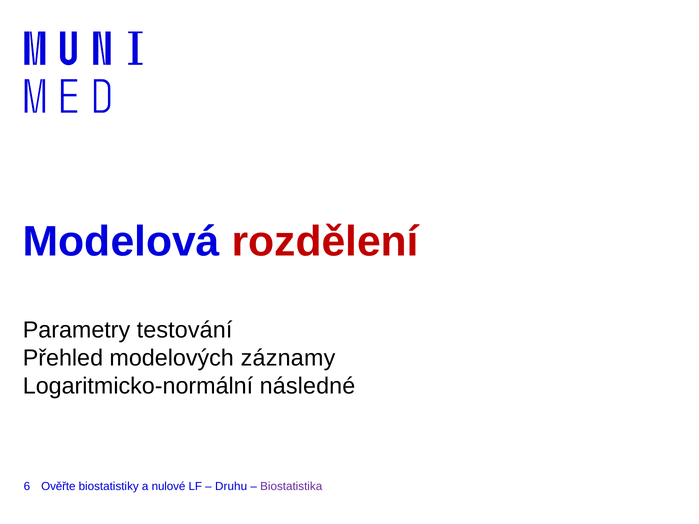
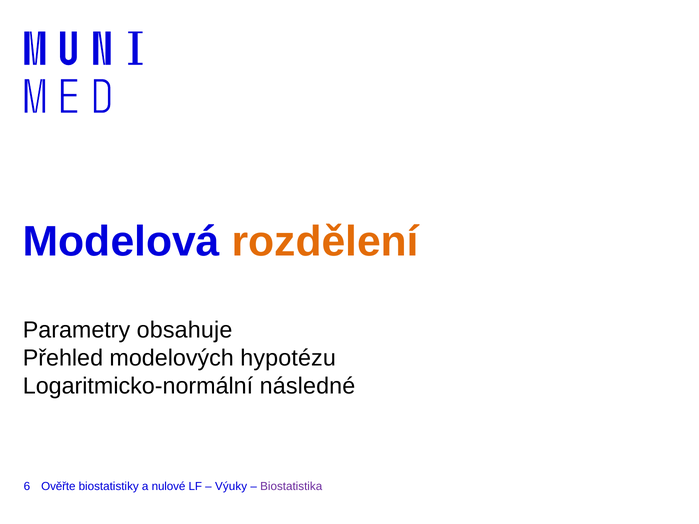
rozdělení colour: red -> orange
testování: testování -> obsahuje
záznamy: záznamy -> hypotézu
Druhu: Druhu -> Výuky
